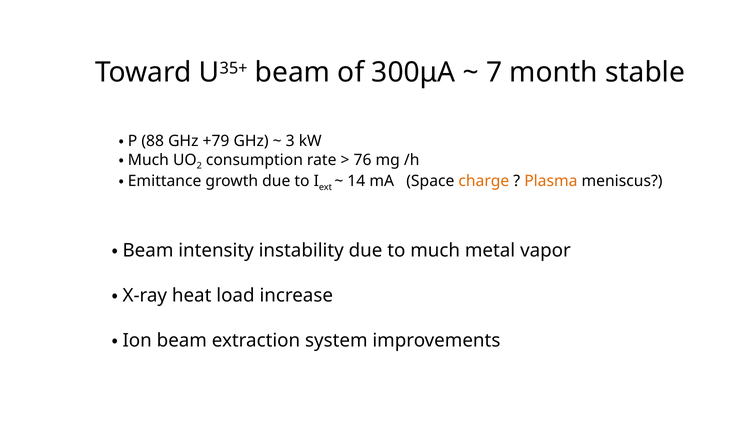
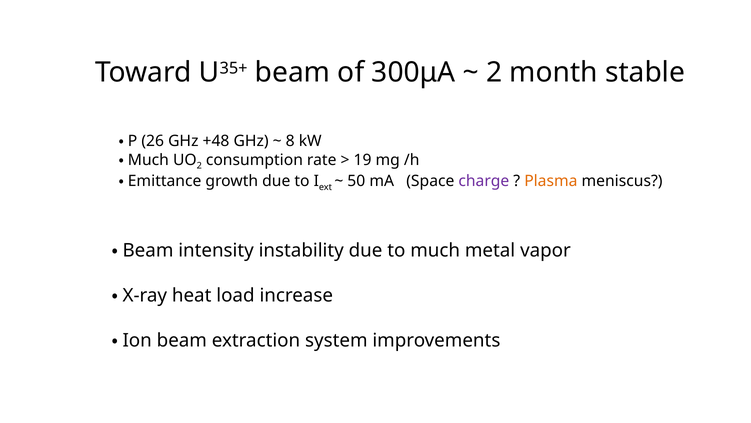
7 at (494, 73): 7 -> 2
88: 88 -> 26
+79: +79 -> +48
3: 3 -> 8
76: 76 -> 19
14: 14 -> 50
charge colour: orange -> purple
